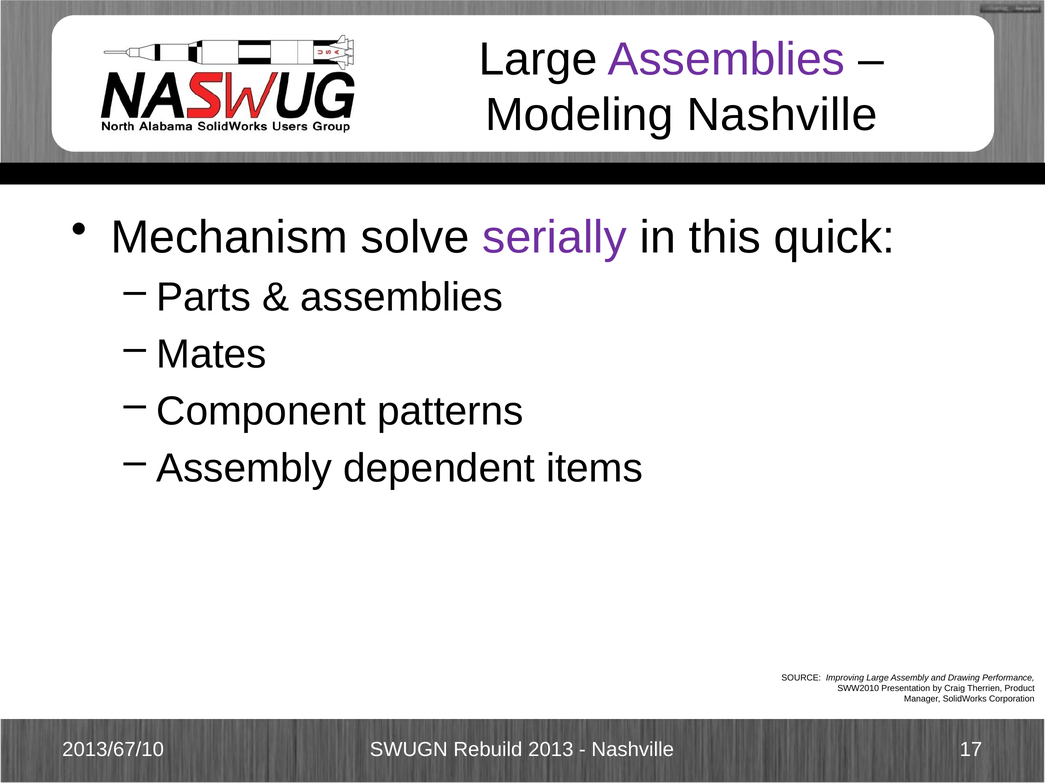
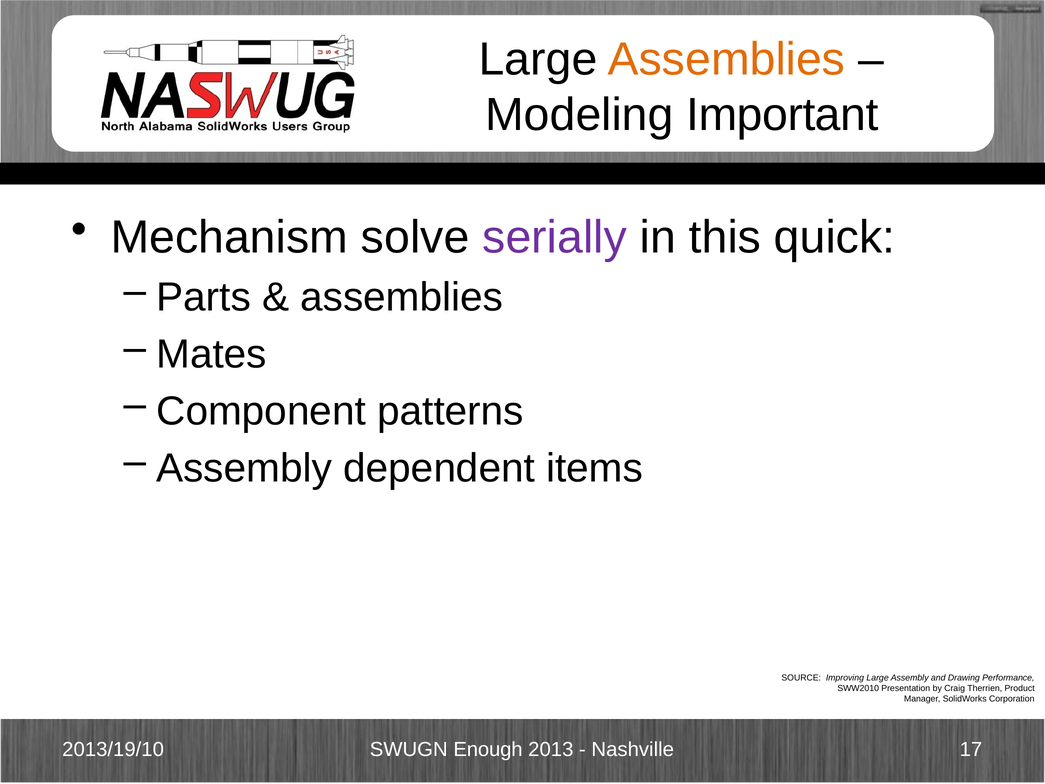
Assemblies at (726, 59) colour: purple -> orange
Modeling Nashville: Nashville -> Important
2013/67/10: 2013/67/10 -> 2013/19/10
Rebuild: Rebuild -> Enough
